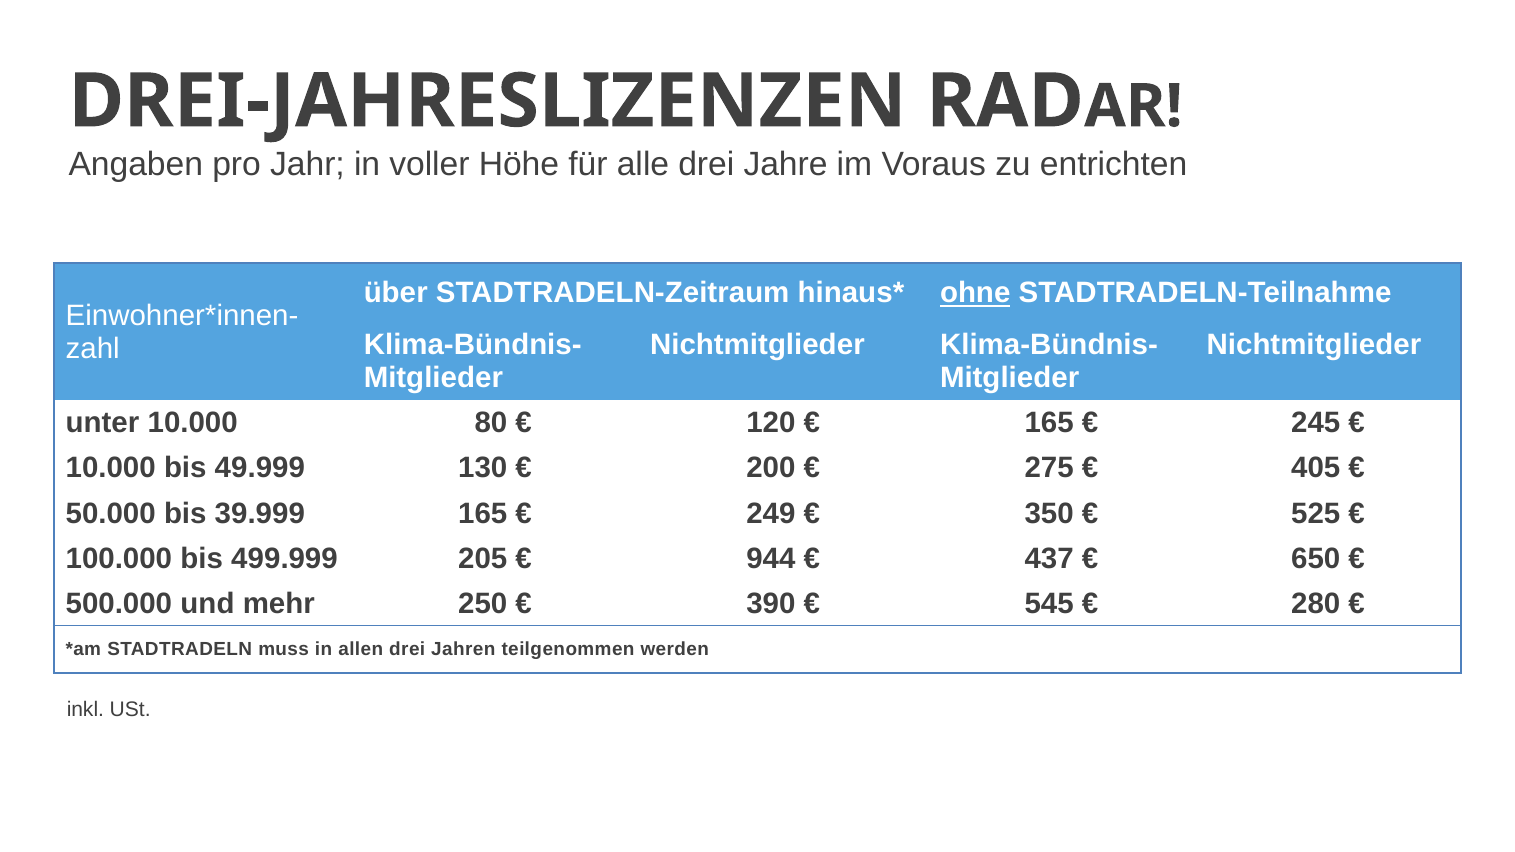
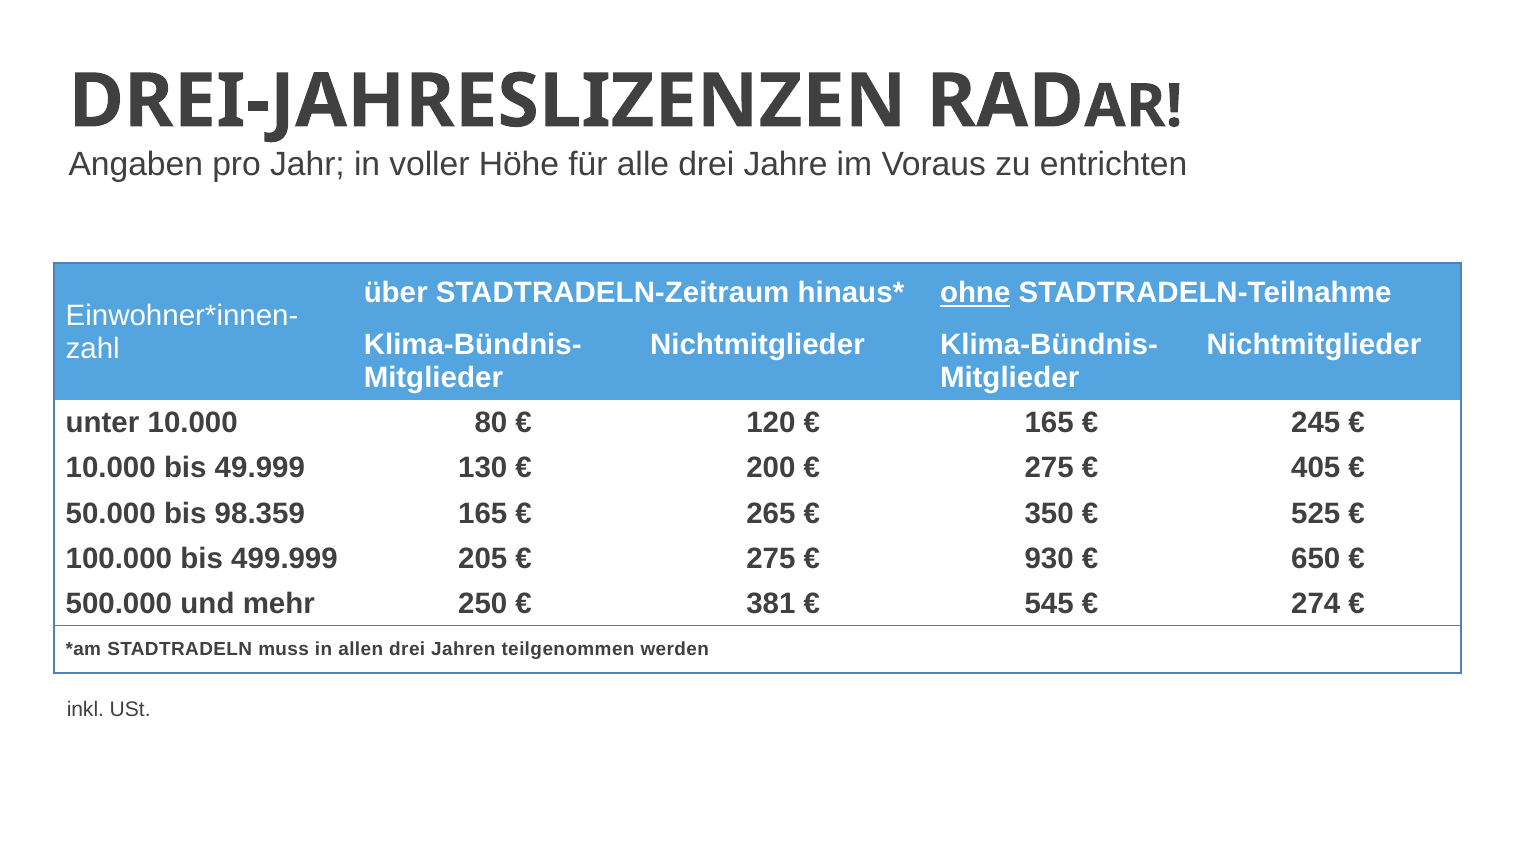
39.999: 39.999 -> 98.359
249: 249 -> 265
944 at (771, 559): 944 -> 275
437: 437 -> 930
390: 390 -> 381
280: 280 -> 274
